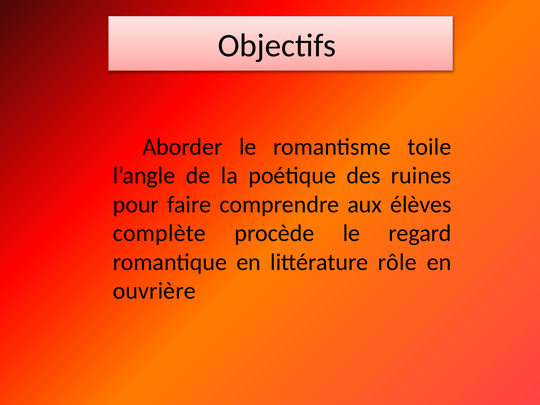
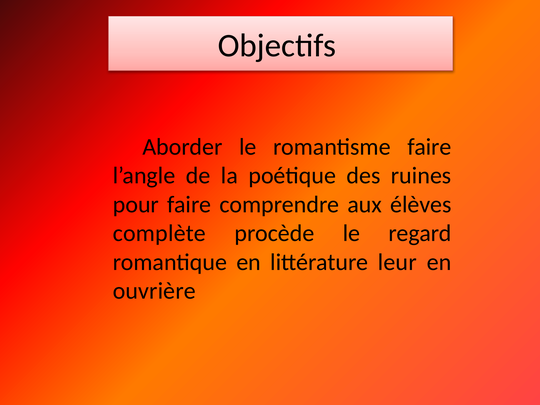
romantisme toile: toile -> faire
rôle: rôle -> leur
